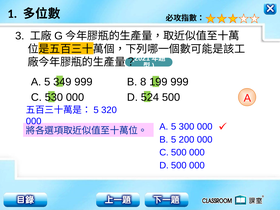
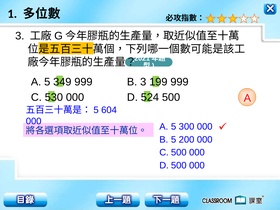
B 8: 8 -> 3
320: 320 -> 604
